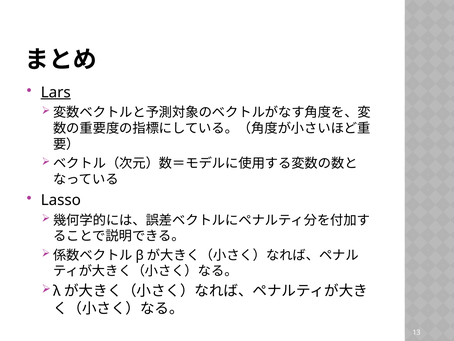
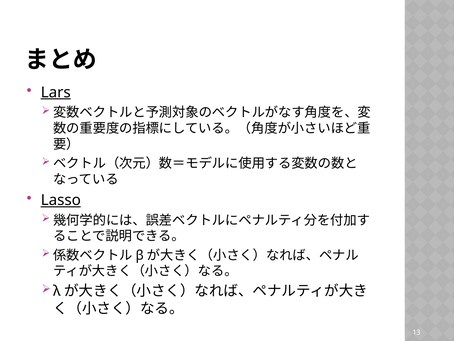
Lasso underline: none -> present
